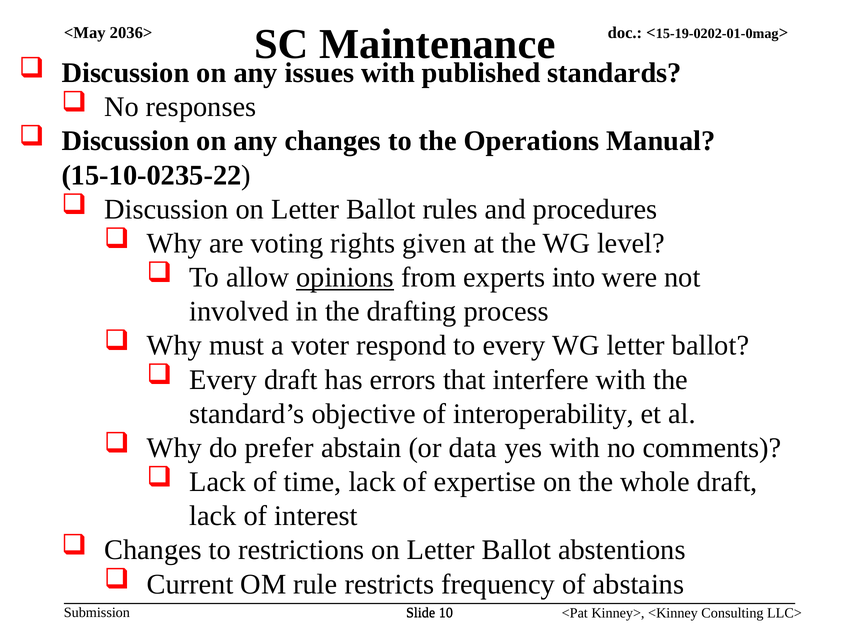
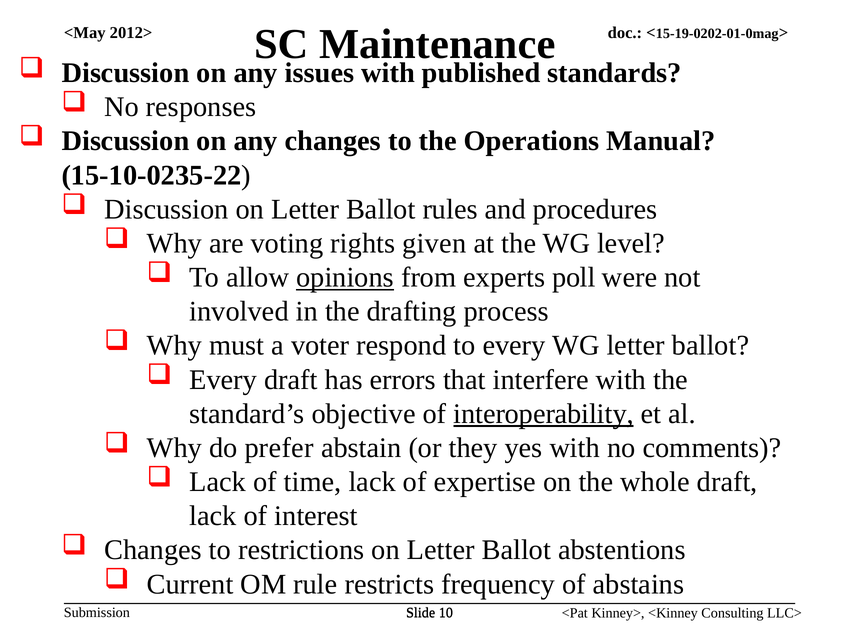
2036>: 2036> -> 2012>
into: into -> poll
interoperability underline: none -> present
data: data -> they
